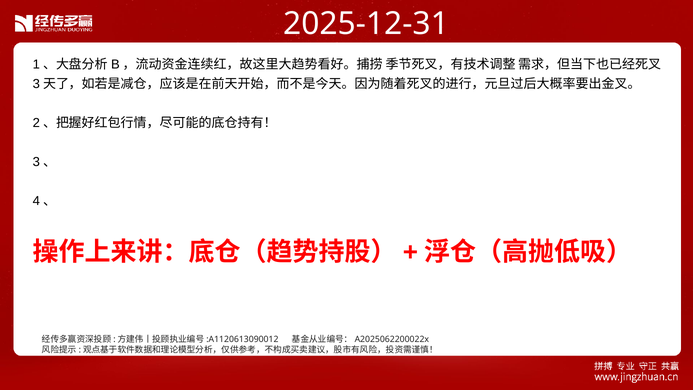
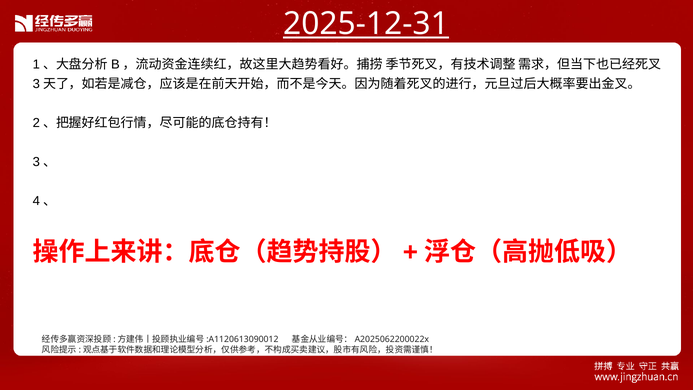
2025-12-31 underline: none -> present
